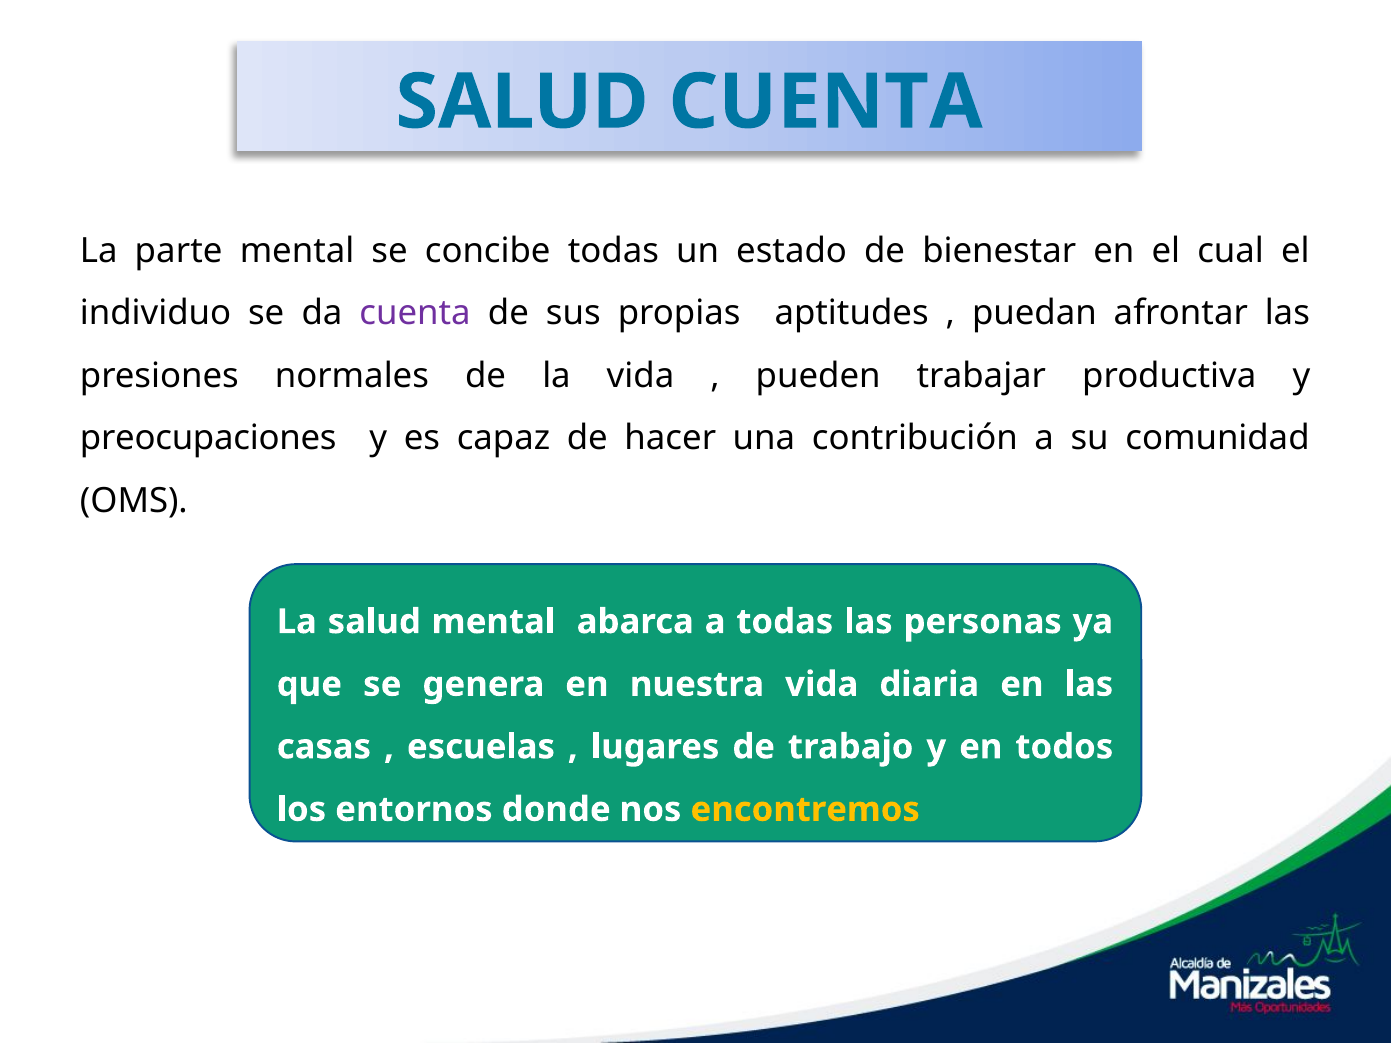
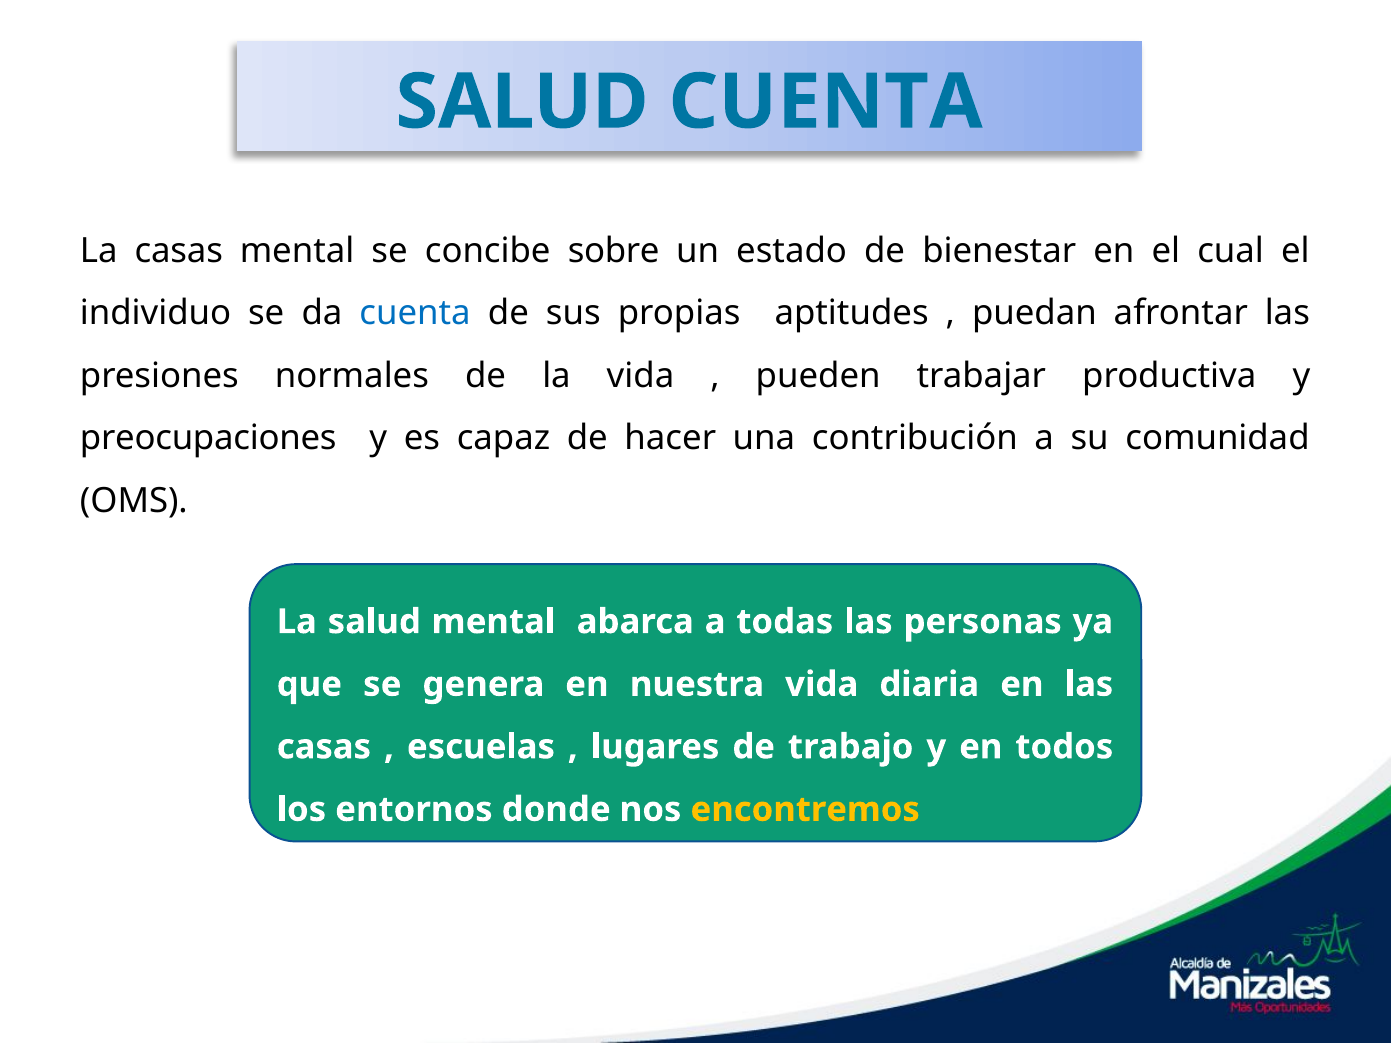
La parte: parte -> casas
concibe todas: todas -> sobre
cuenta at (415, 313) colour: purple -> blue
